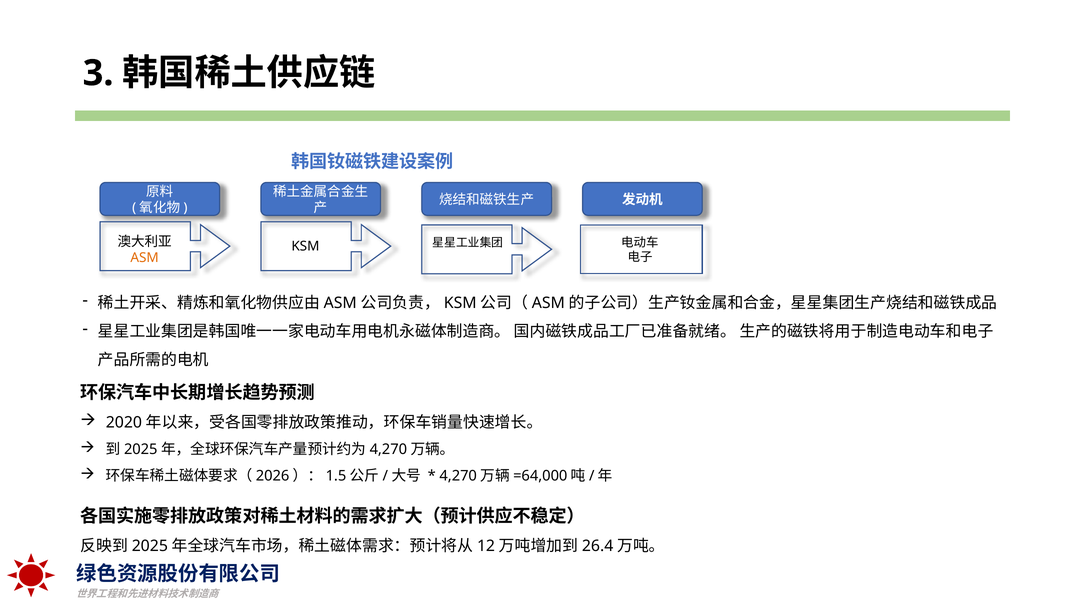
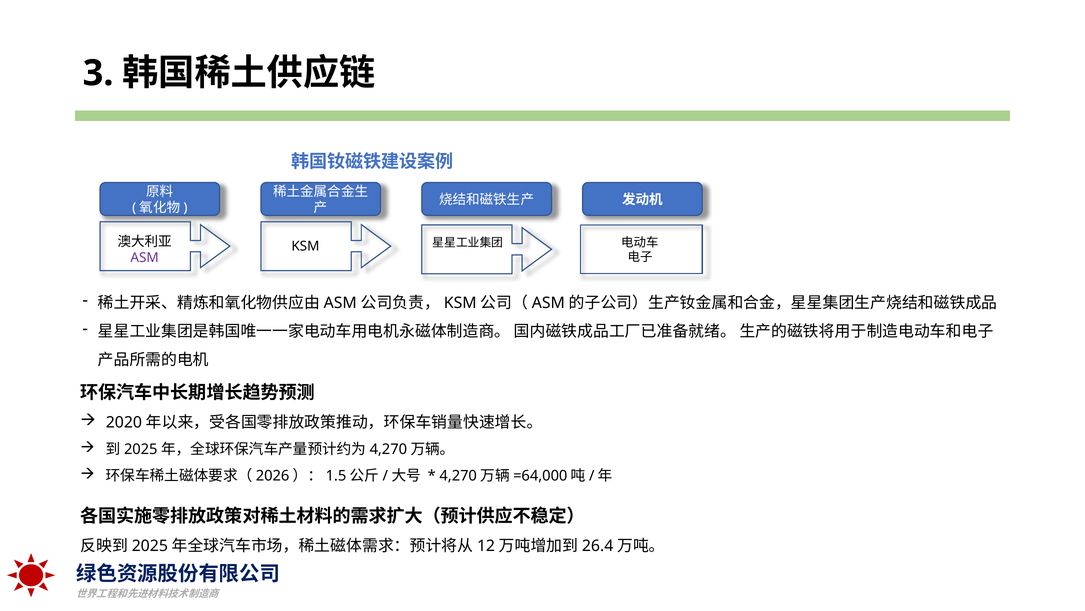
ASM colour: orange -> purple
